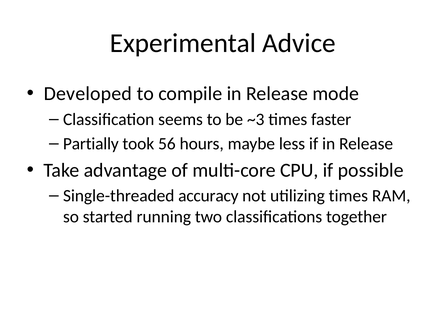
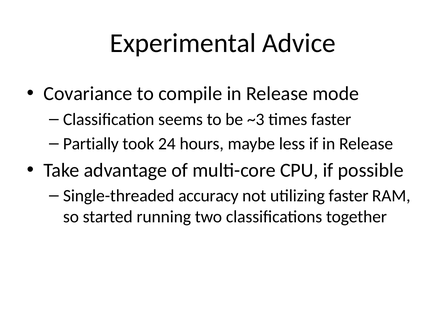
Developed: Developed -> Covariance
56: 56 -> 24
utilizing times: times -> faster
